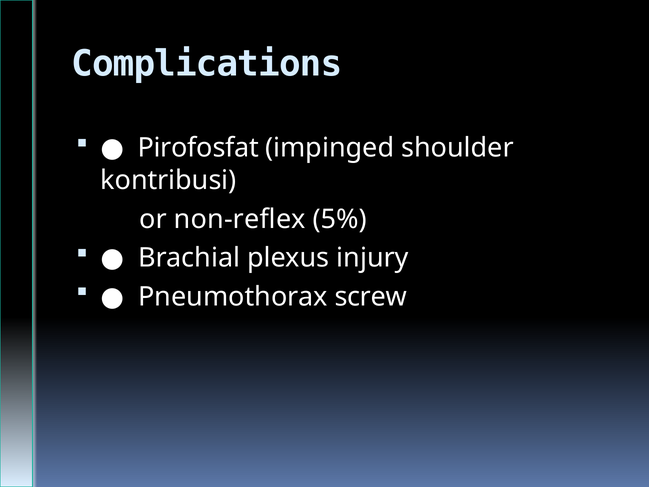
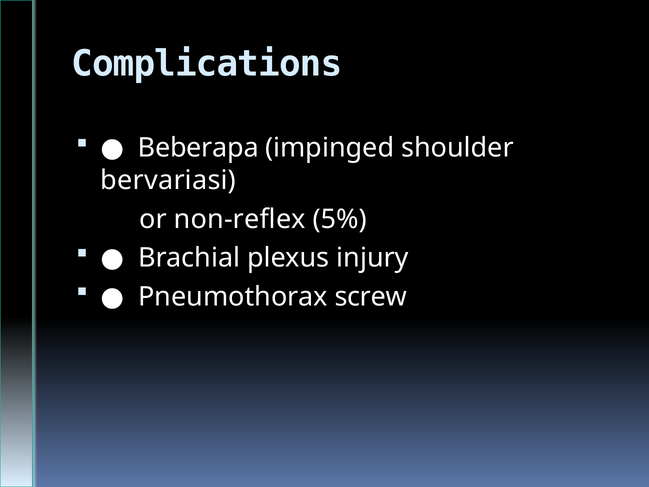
Pirofosfat: Pirofosfat -> Beberapa
kontribusi: kontribusi -> bervariasi
